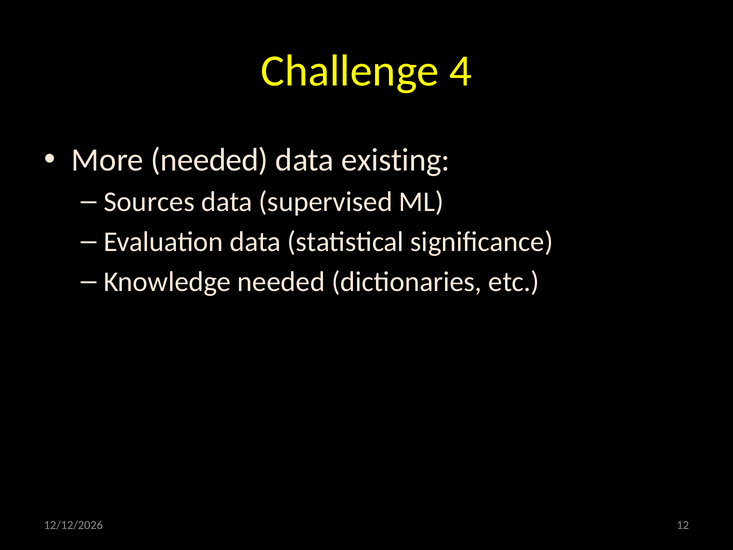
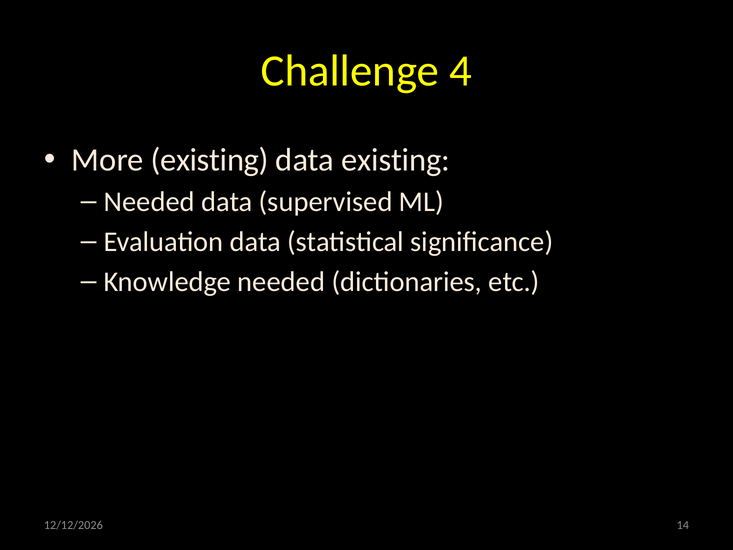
More needed: needed -> existing
Sources at (149, 202): Sources -> Needed
12: 12 -> 14
